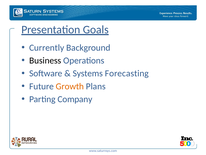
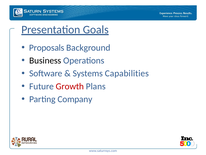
Currently: Currently -> Proposals
Forecasting: Forecasting -> Capabilities
Growth colour: orange -> red
